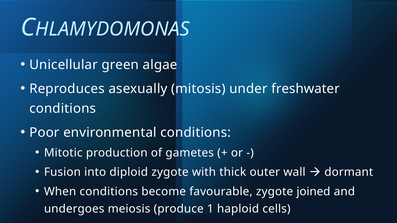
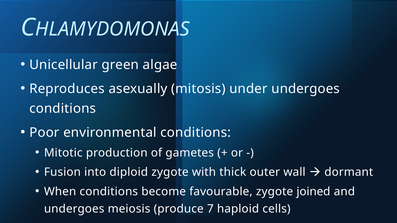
under freshwater: freshwater -> undergoes
1: 1 -> 7
